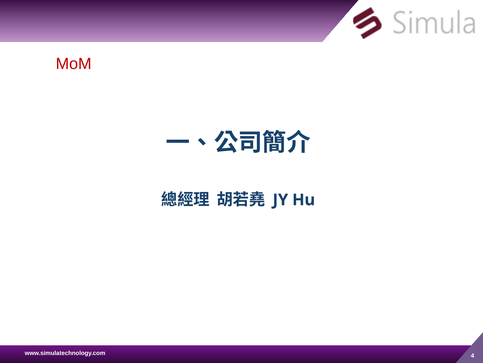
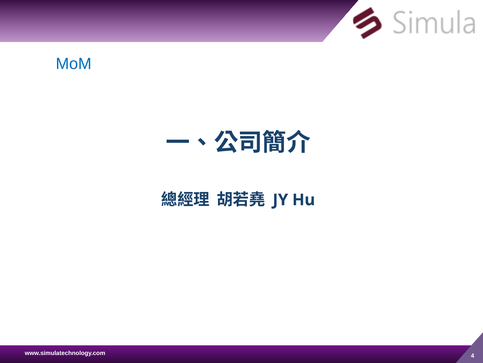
MoM colour: red -> blue
